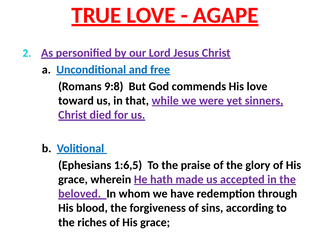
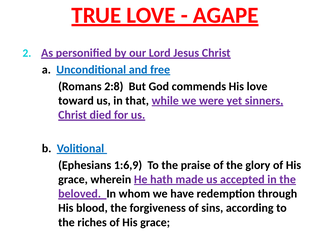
9:8: 9:8 -> 2:8
1:6,5: 1:6,5 -> 1:6,9
